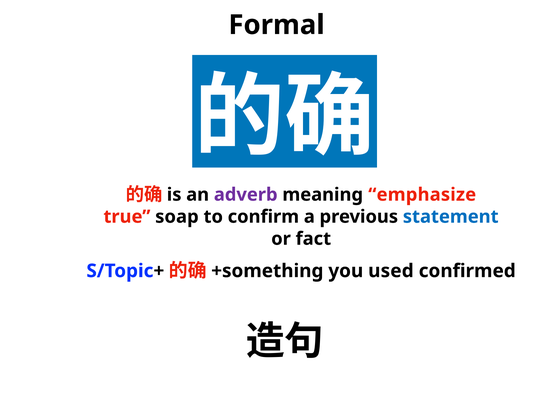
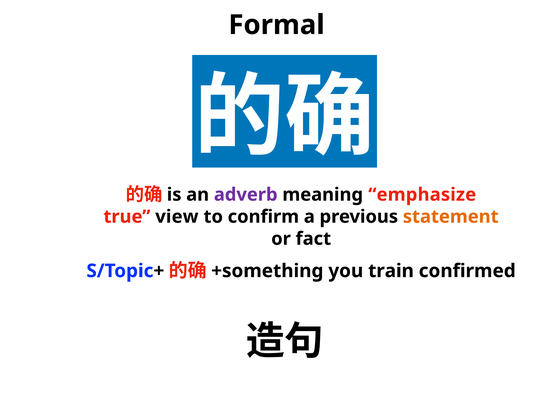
soap: soap -> view
statement colour: blue -> orange
used: used -> train
